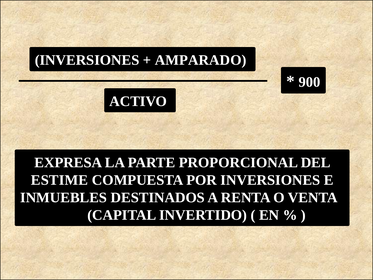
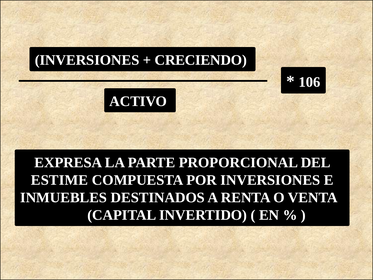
AMPARADO: AMPARADO -> CRECIENDO
900: 900 -> 106
